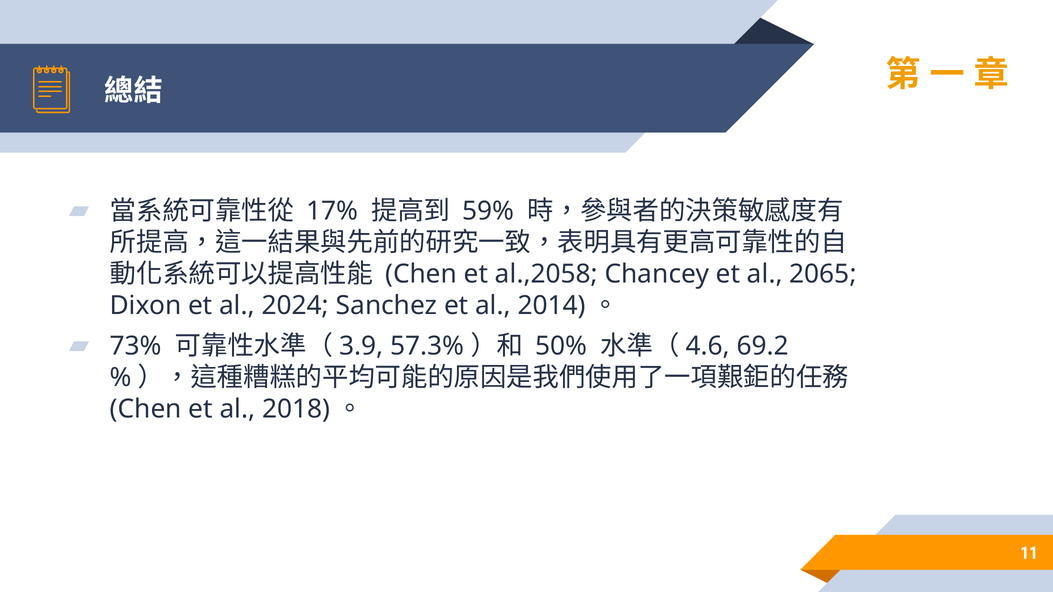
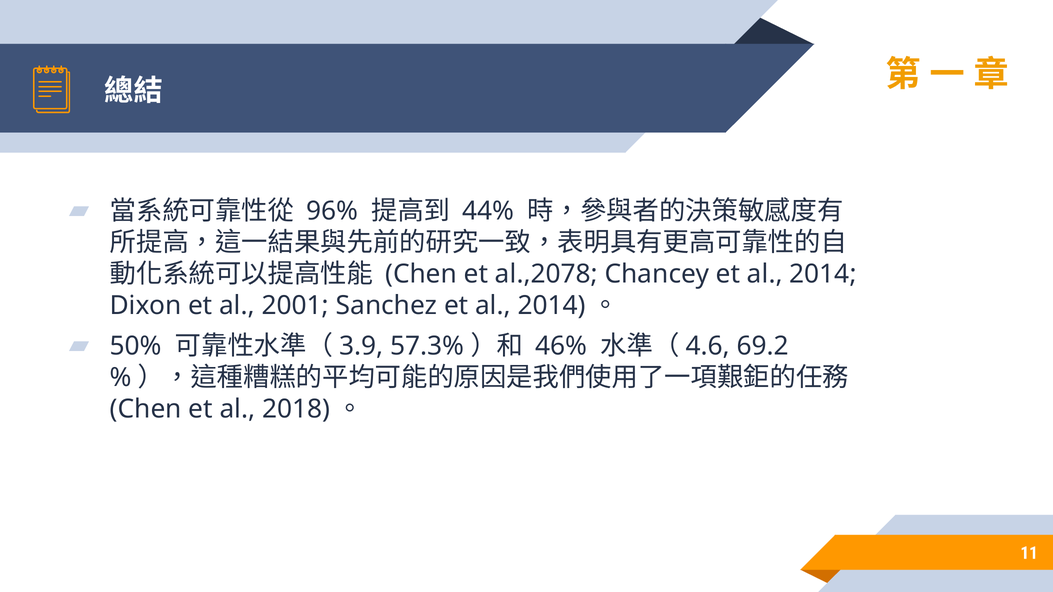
17%: 17% -> 96%
59%: 59% -> 44%
al.,2058: al.,2058 -> al.,2078
2065: 2065 -> 2014
2024: 2024 -> 2001
73%: 73% -> 50%
50%: 50% -> 46%
